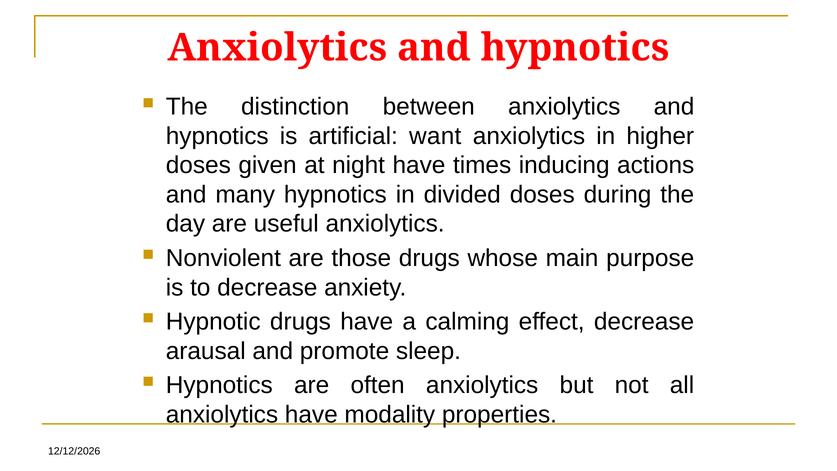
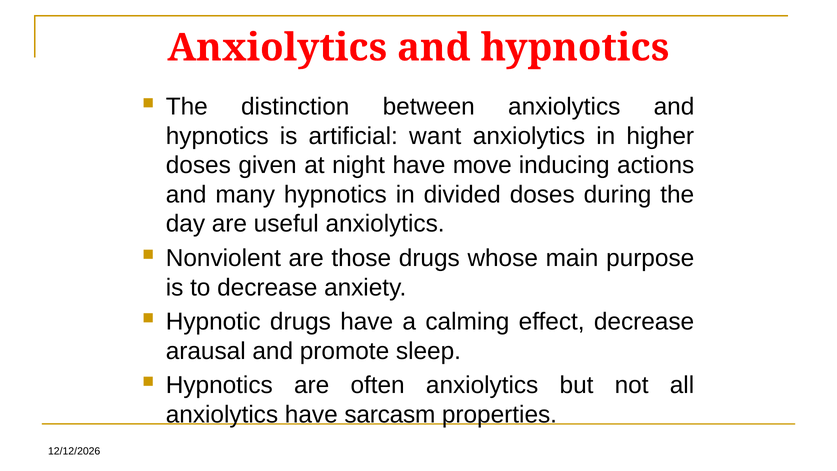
times: times -> move
modality: modality -> sarcasm
